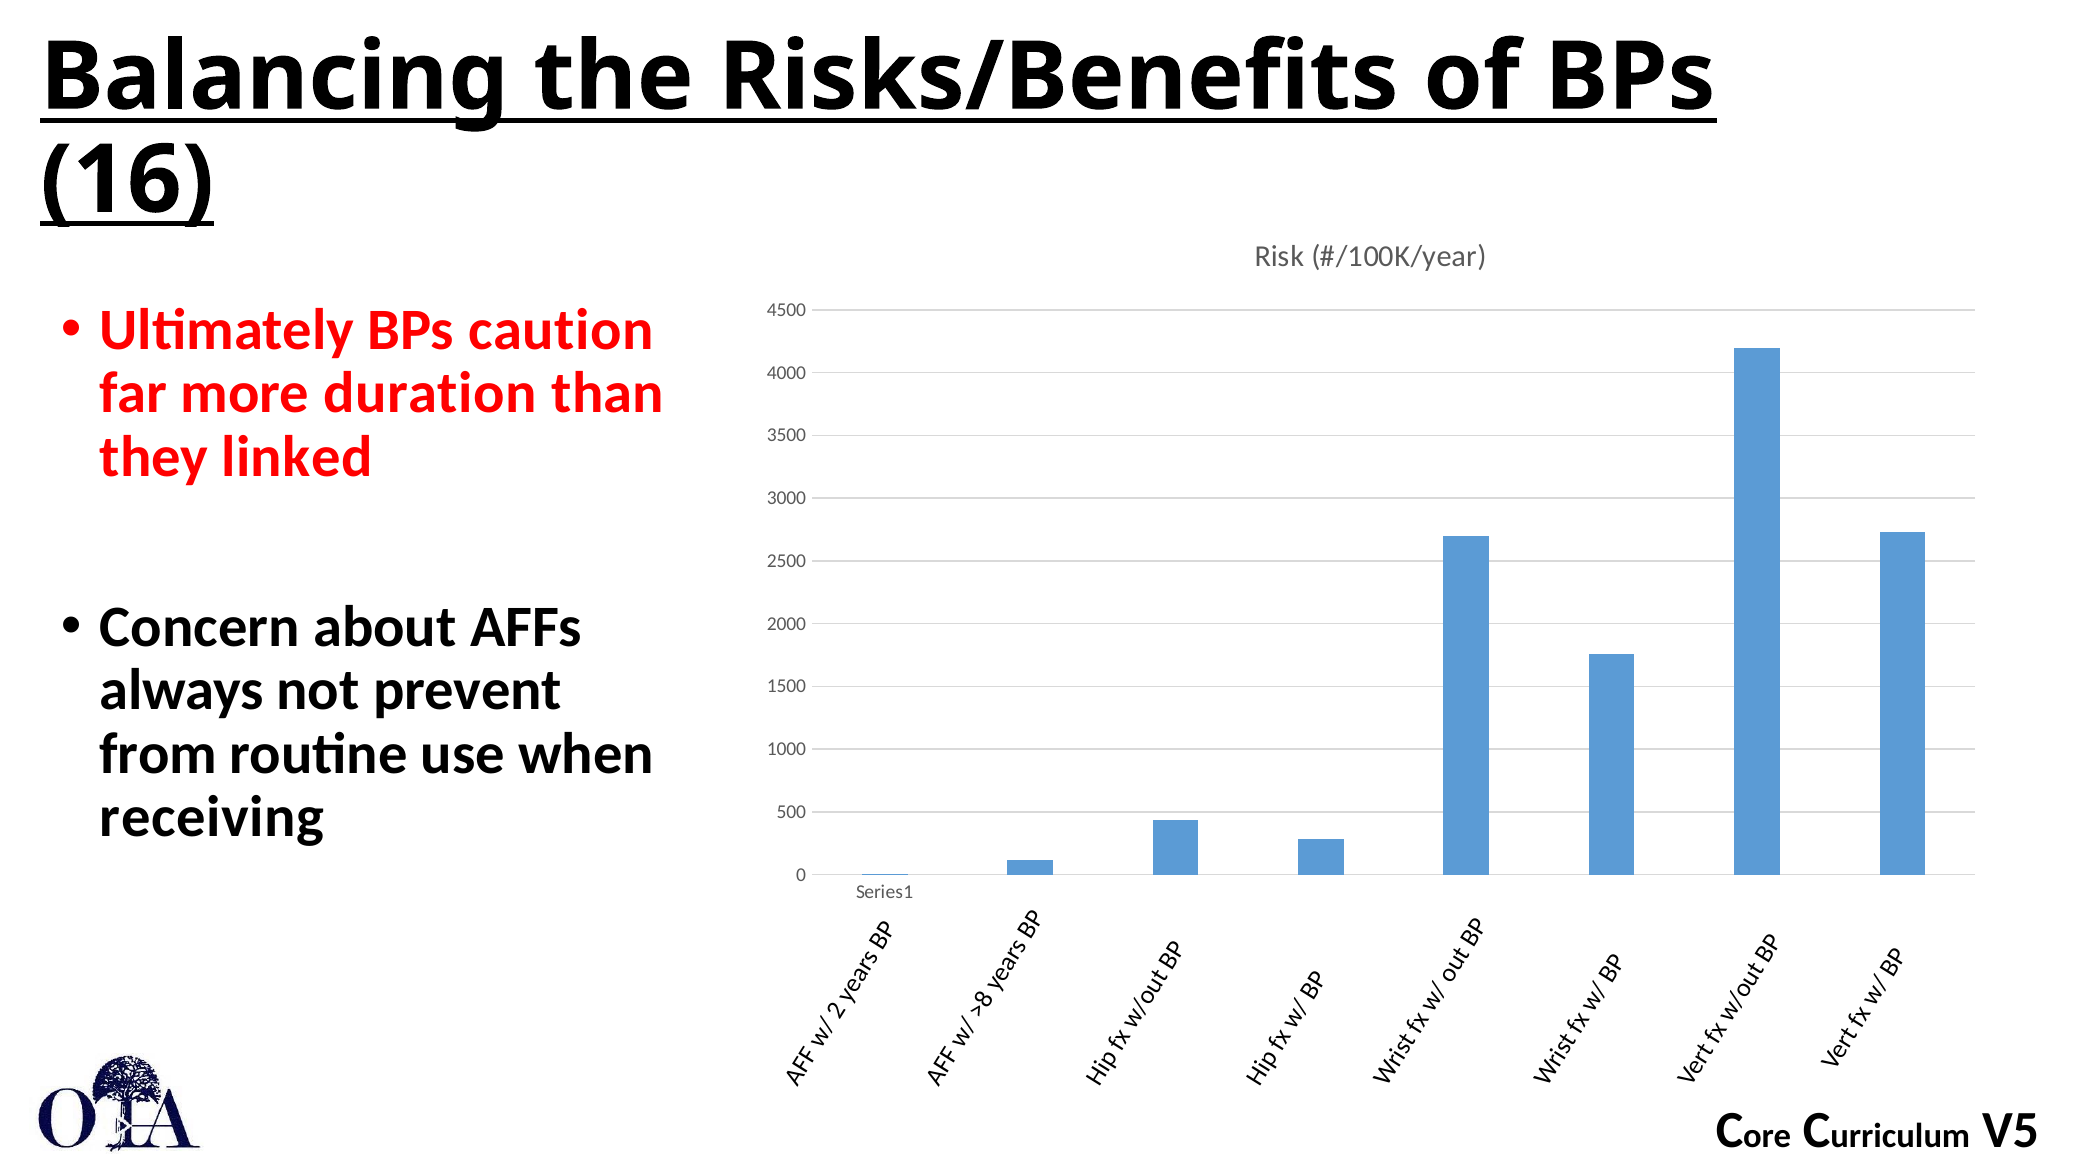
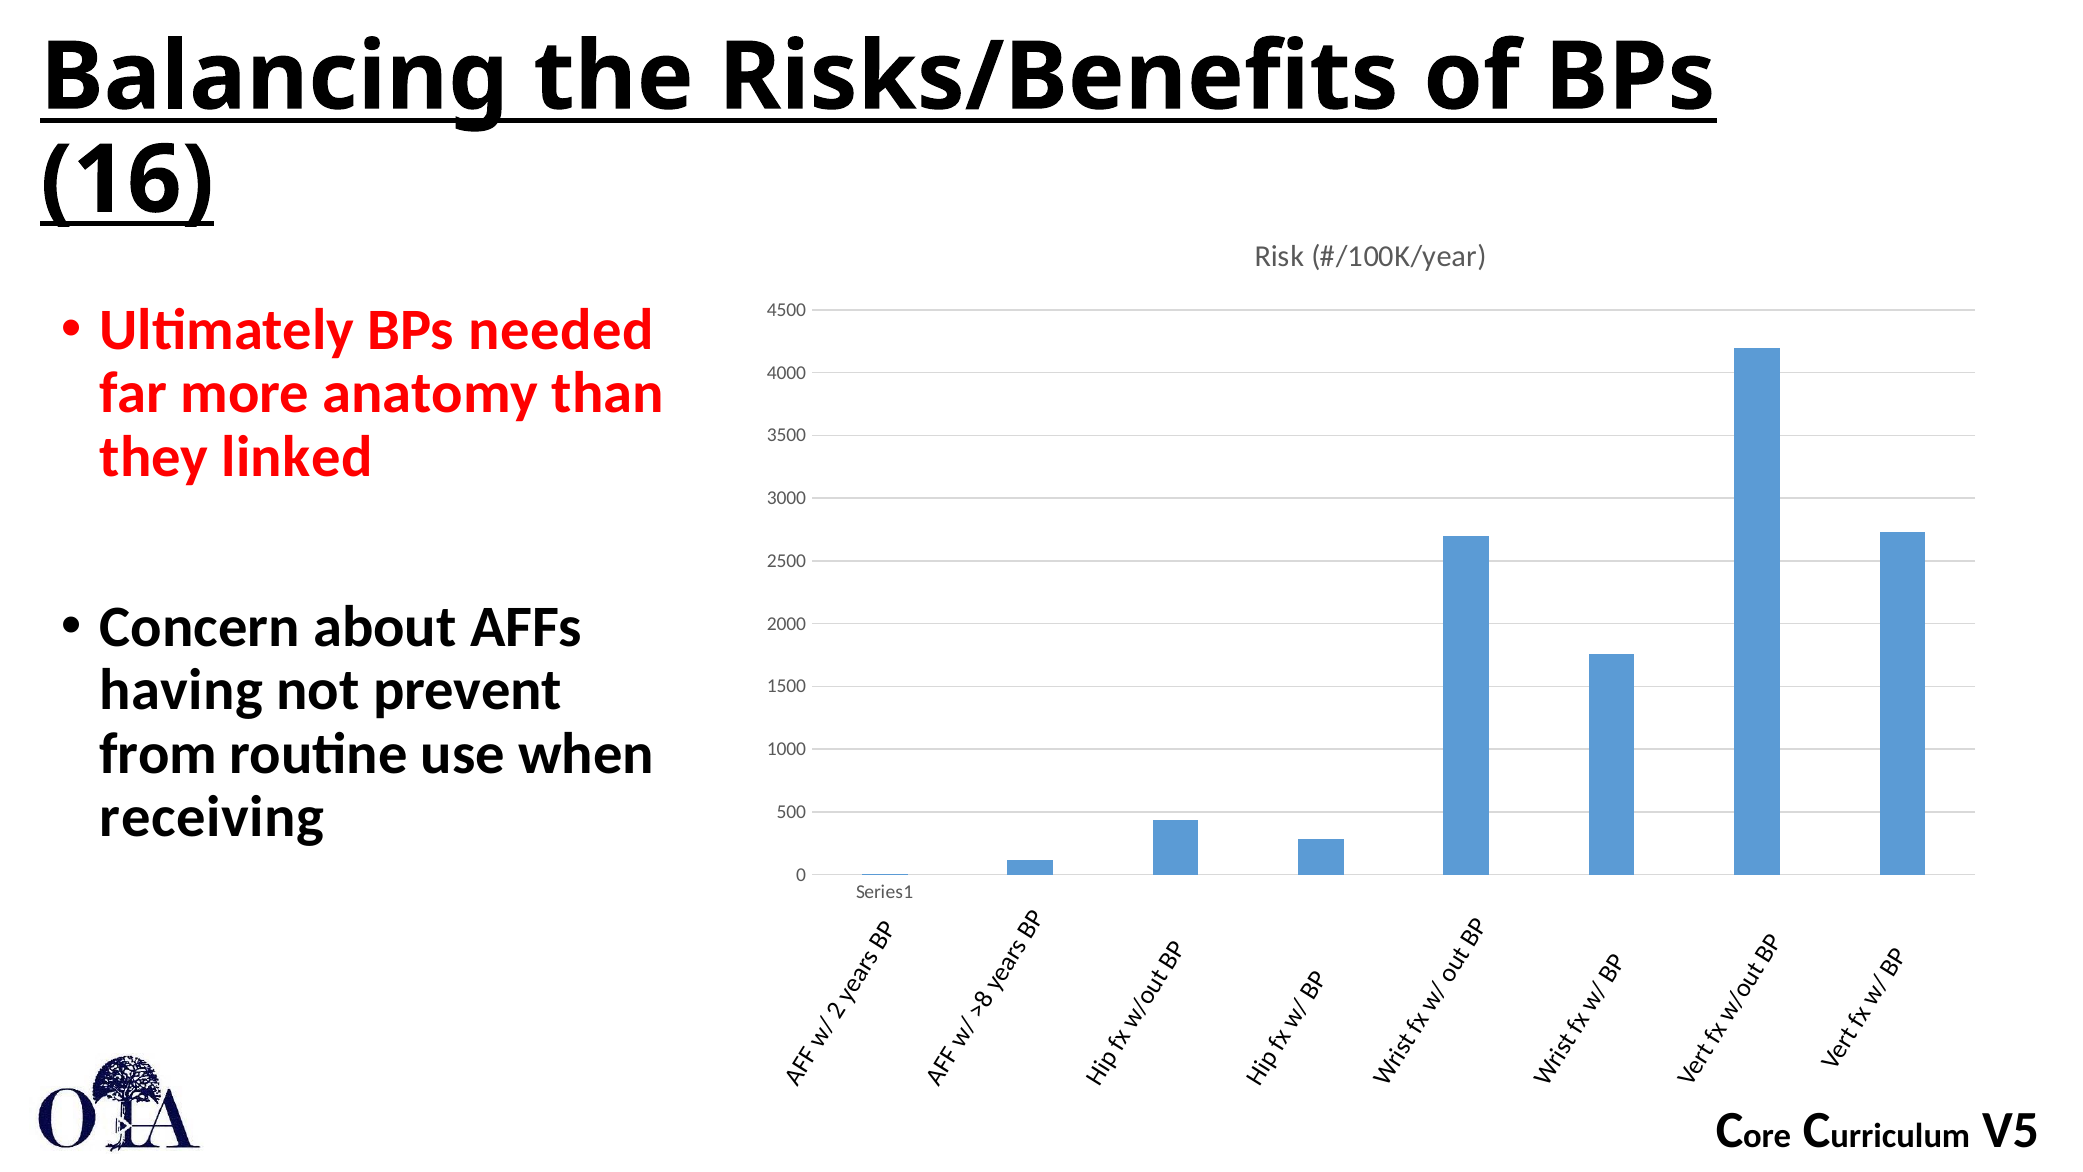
caution: caution -> needed
duration: duration -> anatomy
always: always -> having
